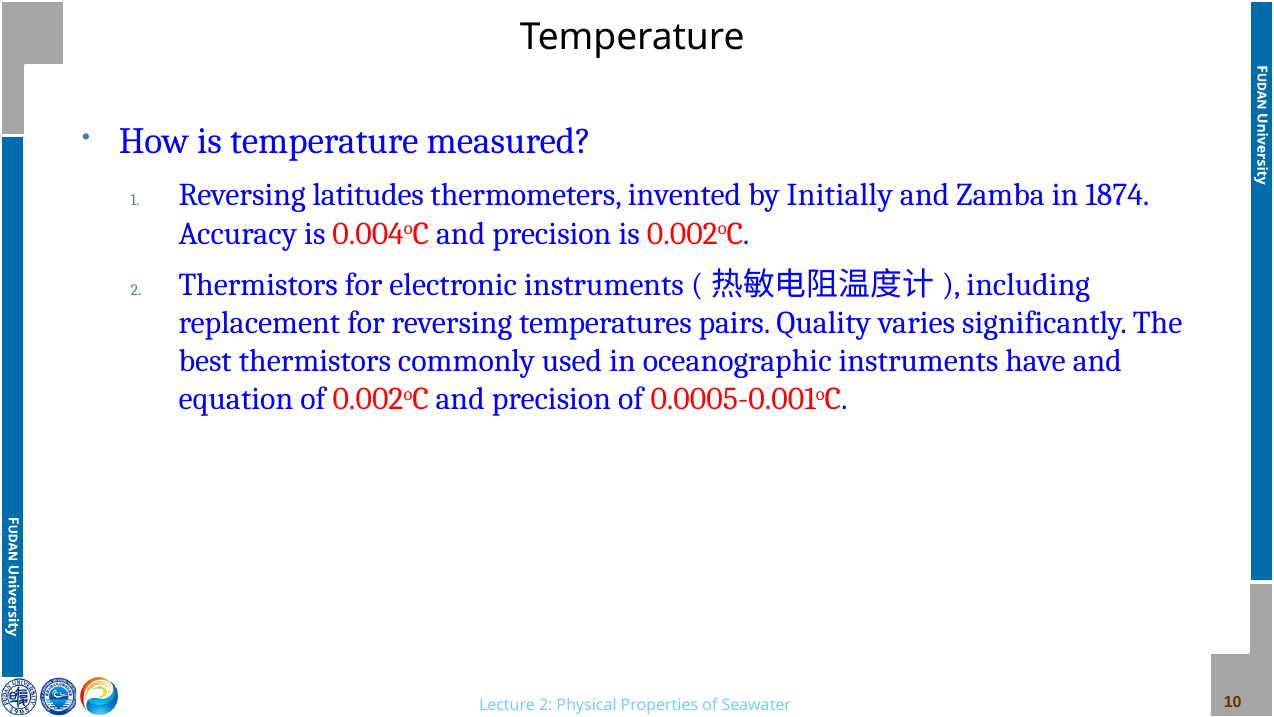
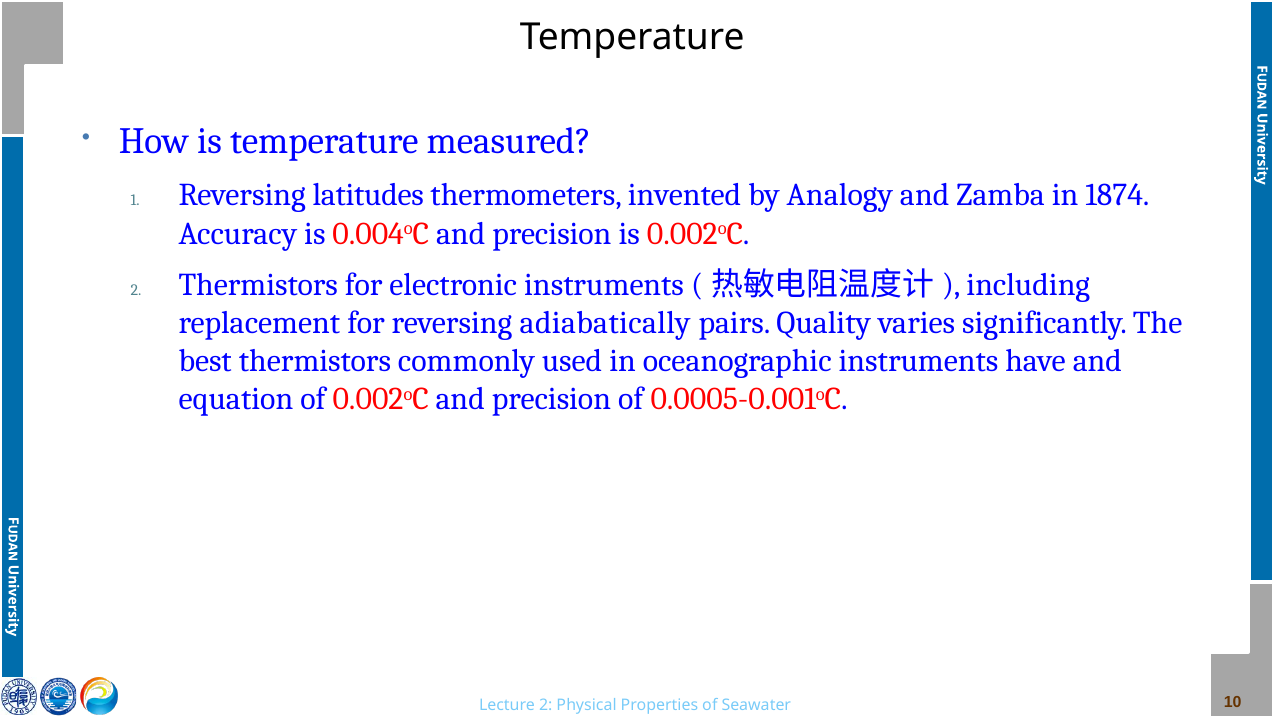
Initially: Initially -> Analogy
temperatures: temperatures -> adiabatically
